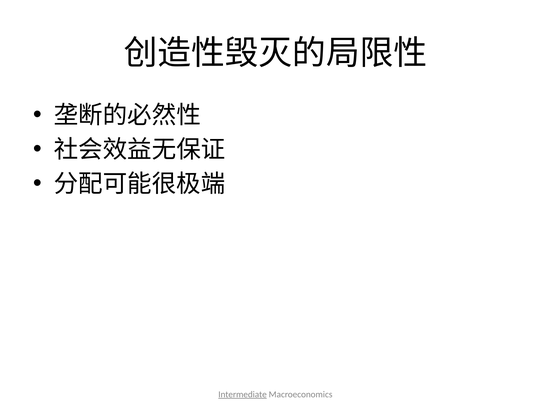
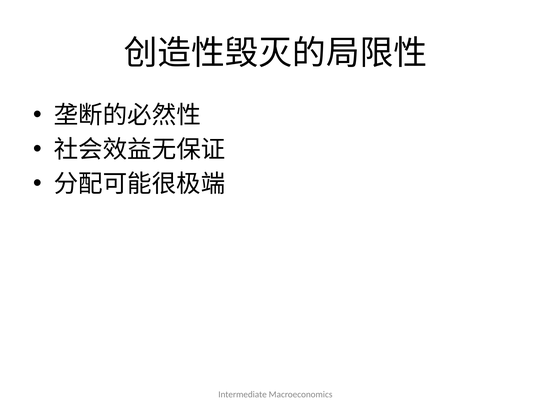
Intermediate underline: present -> none
